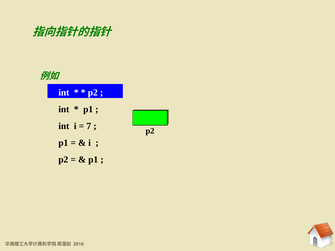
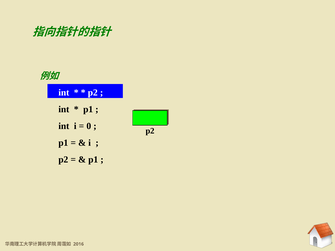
7: 7 -> 0
